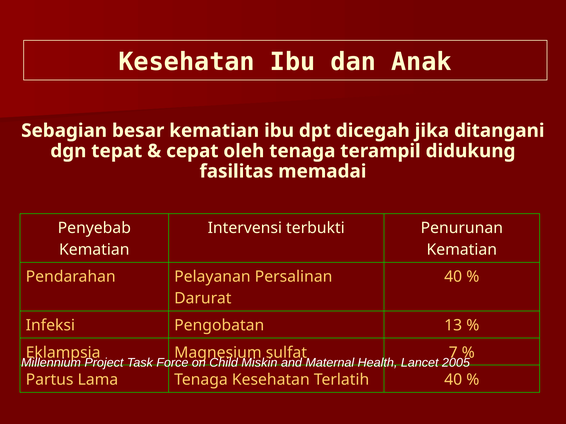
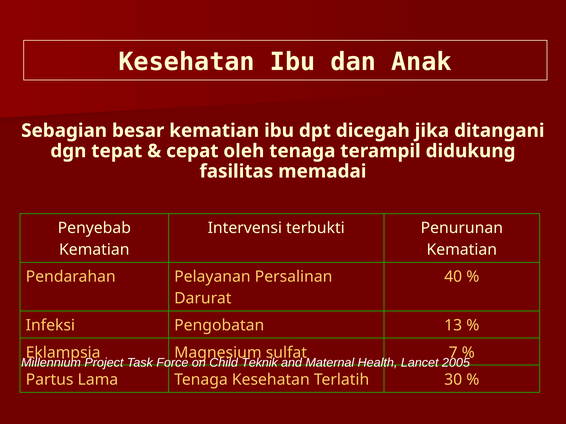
Miskin: Miskin -> Teknik
Terlatih 40: 40 -> 30
